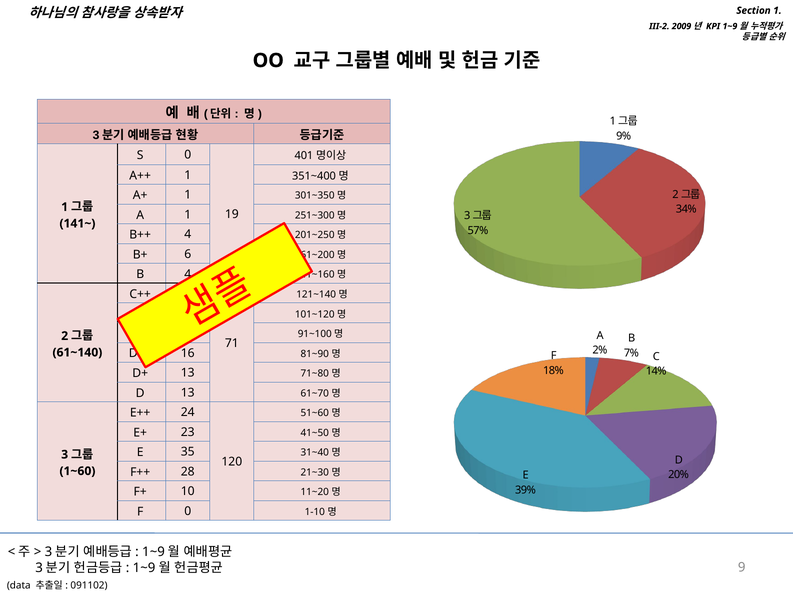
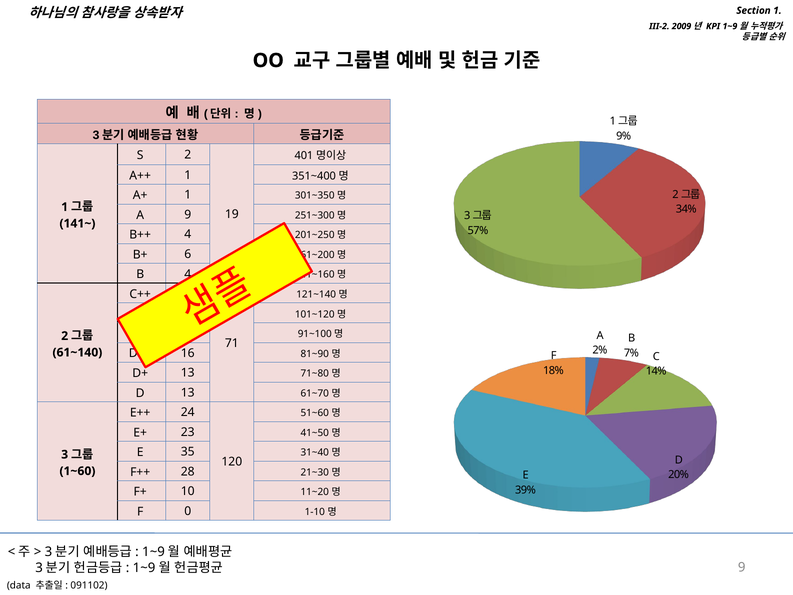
S 0: 0 -> 2
A 1: 1 -> 9
